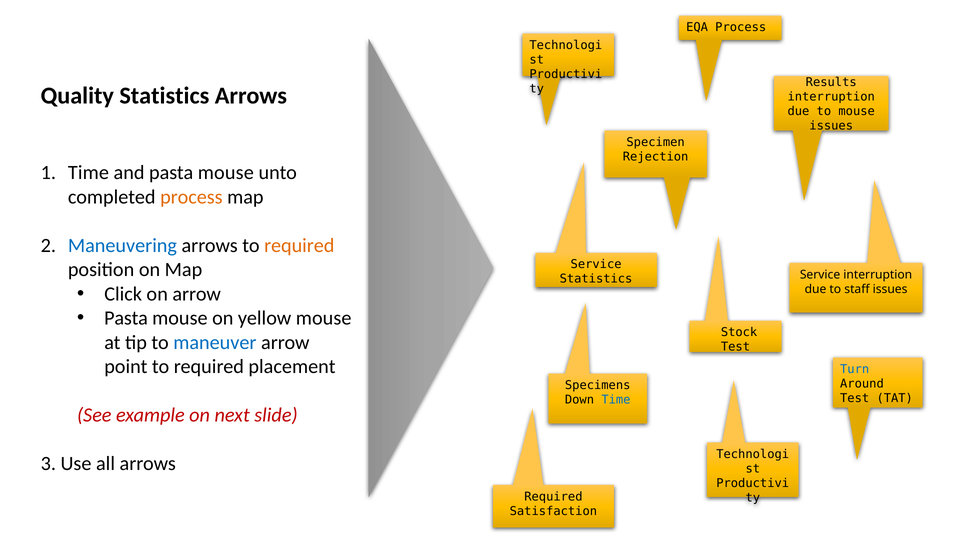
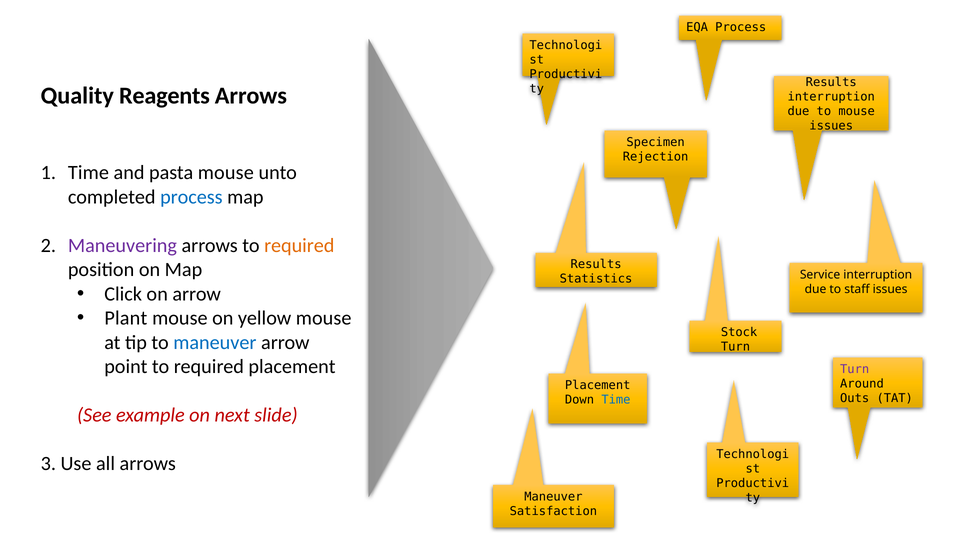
Quality Statistics: Statistics -> Reagents
process at (191, 197) colour: orange -> blue
Maneuvering colour: blue -> purple
Service at (596, 264): Service -> Results
Pasta at (126, 318): Pasta -> Plant
Test at (736, 347): Test -> Turn
Turn at (855, 369) colour: blue -> purple
Specimens at (598, 385): Specimens -> Placement
Test at (855, 398): Test -> Outs
Required at (553, 497): Required -> Maneuver
